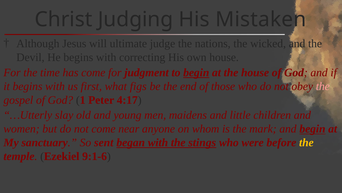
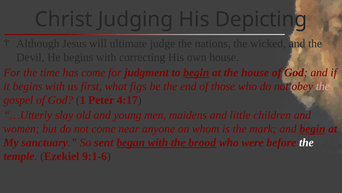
Mistaken: Mistaken -> Depicting
stings: stings -> brood
the at (306, 142) colour: yellow -> white
